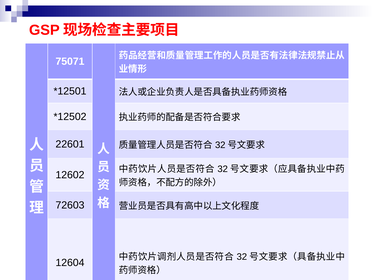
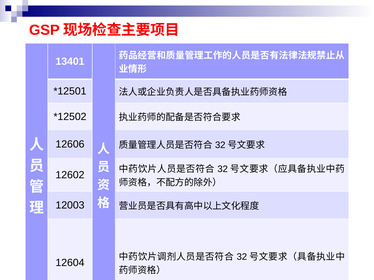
75071: 75071 -> 13401
22601: 22601 -> 12606
72603: 72603 -> 12003
